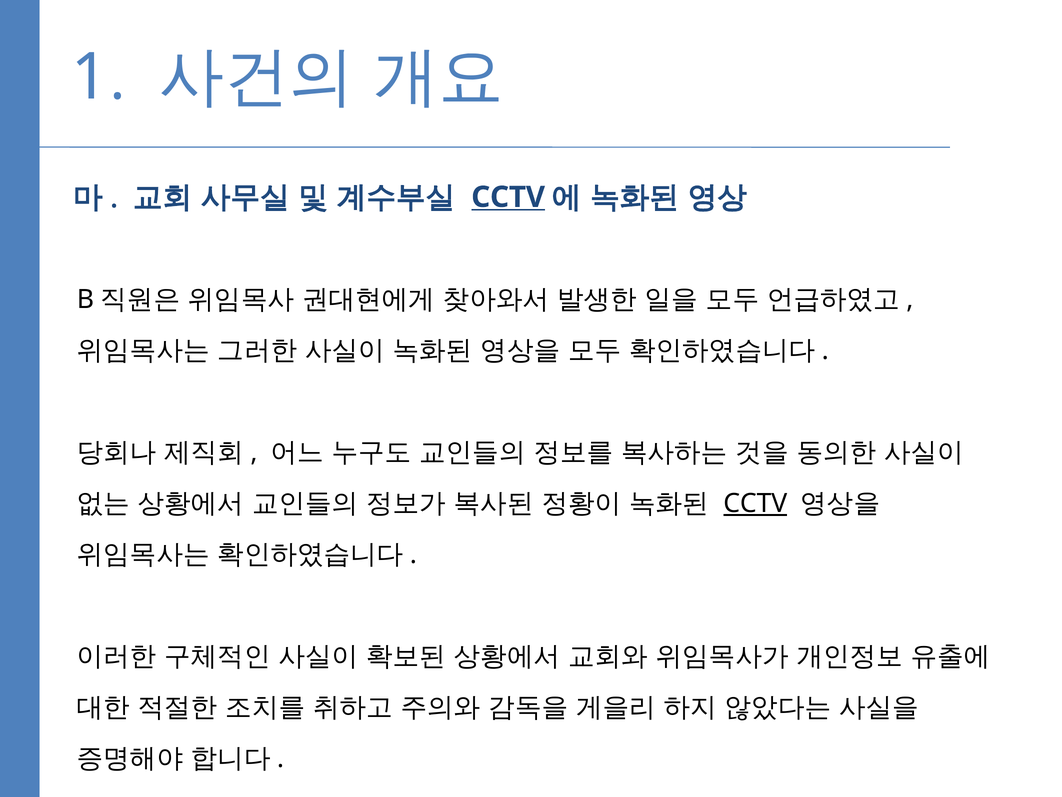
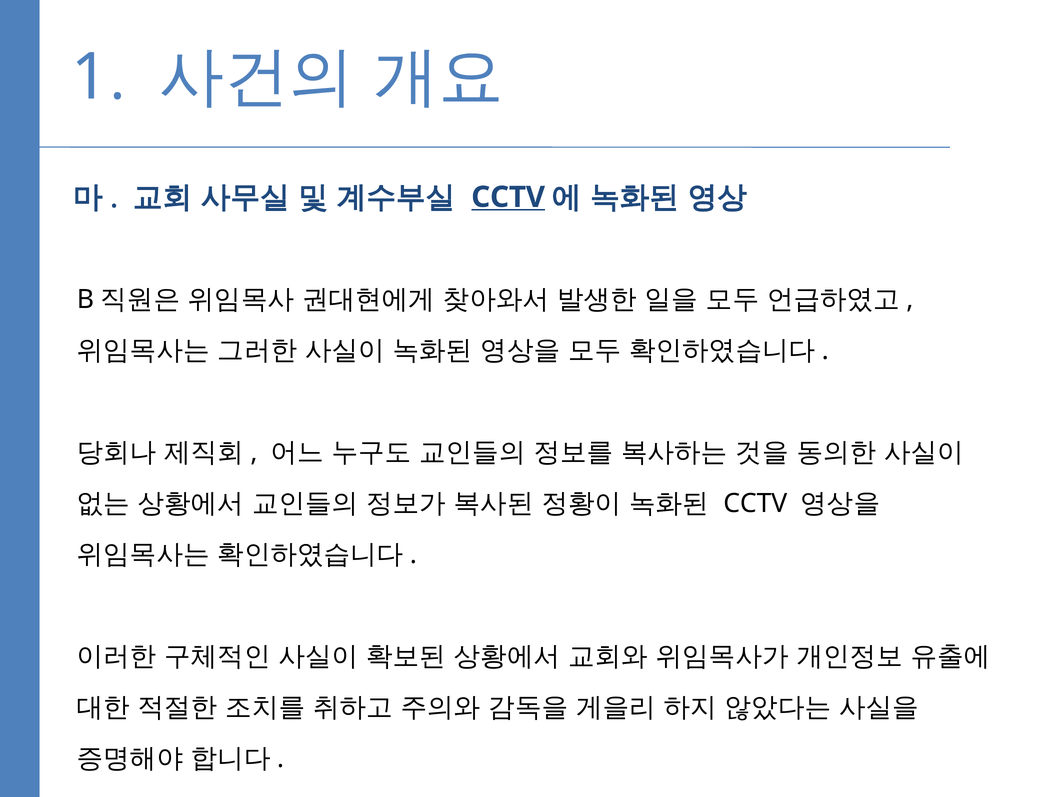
CCTV at (755, 503) underline: present -> none
